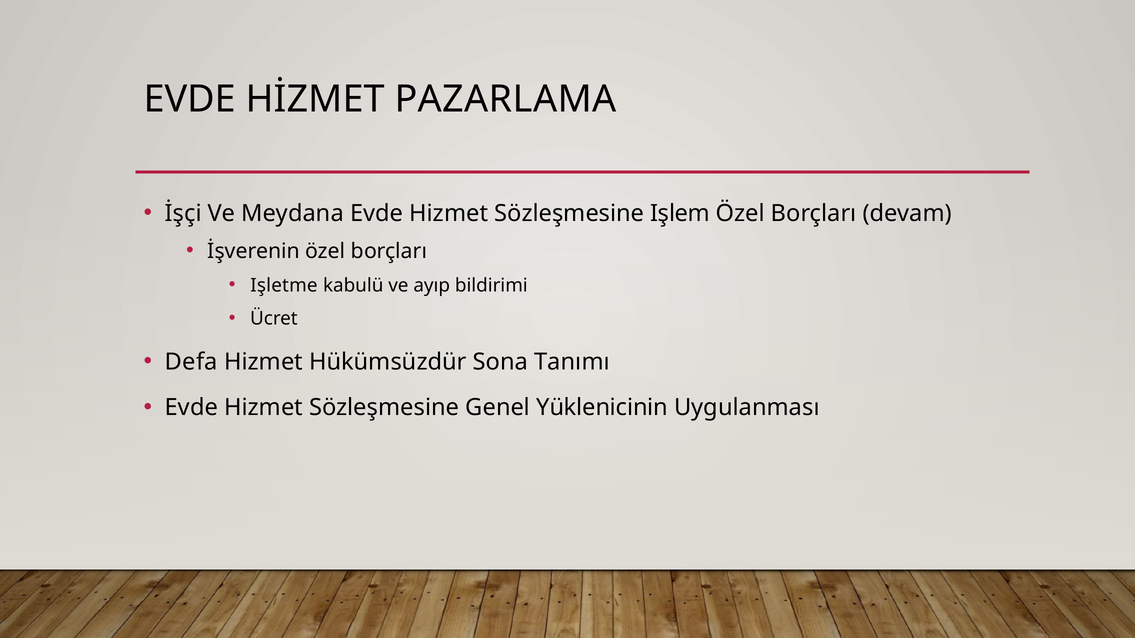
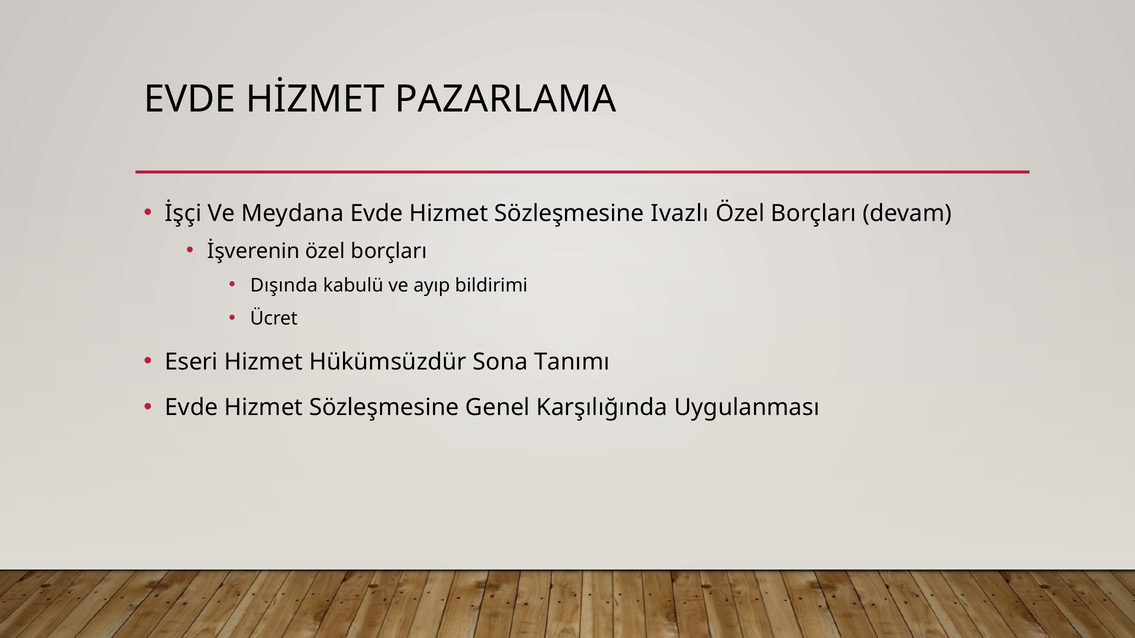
Işlem: Işlem -> Ivazlı
Işletme: Işletme -> Dışında
Defa: Defa -> Eseri
Yüklenicinin: Yüklenicinin -> Karşılığında
